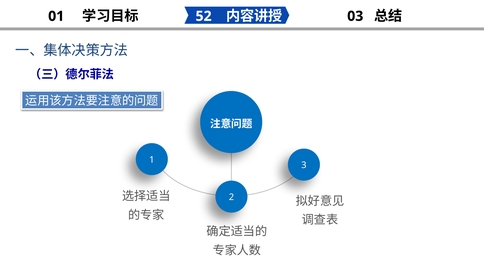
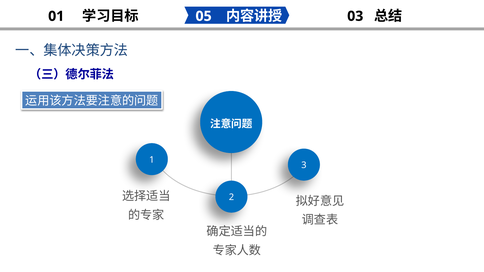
52: 52 -> 05
